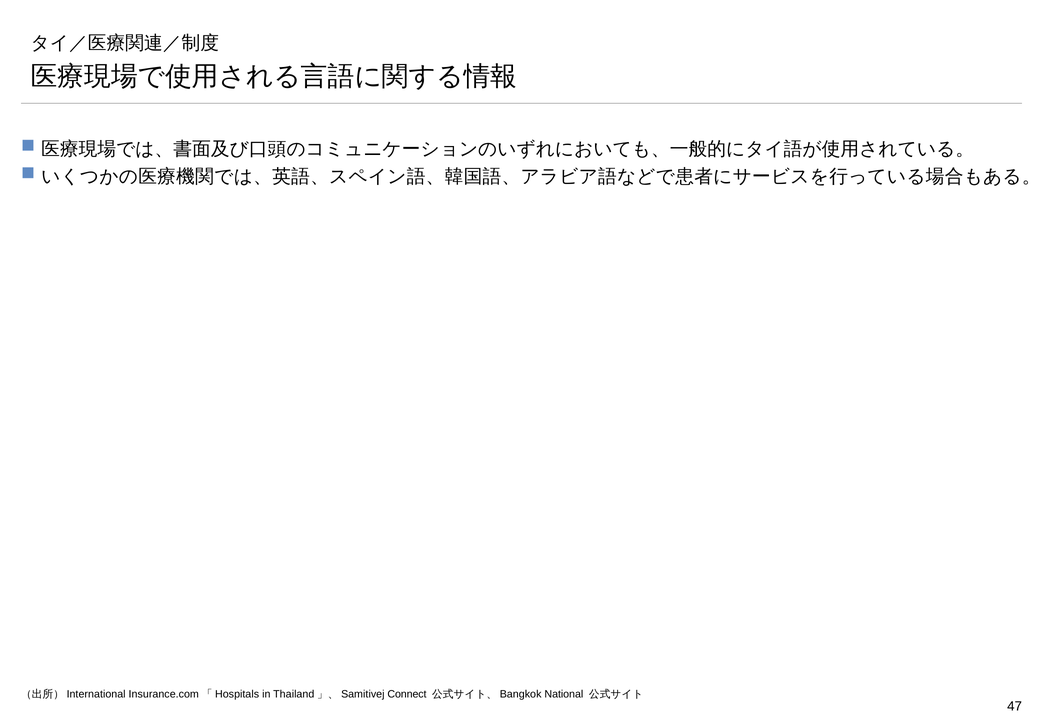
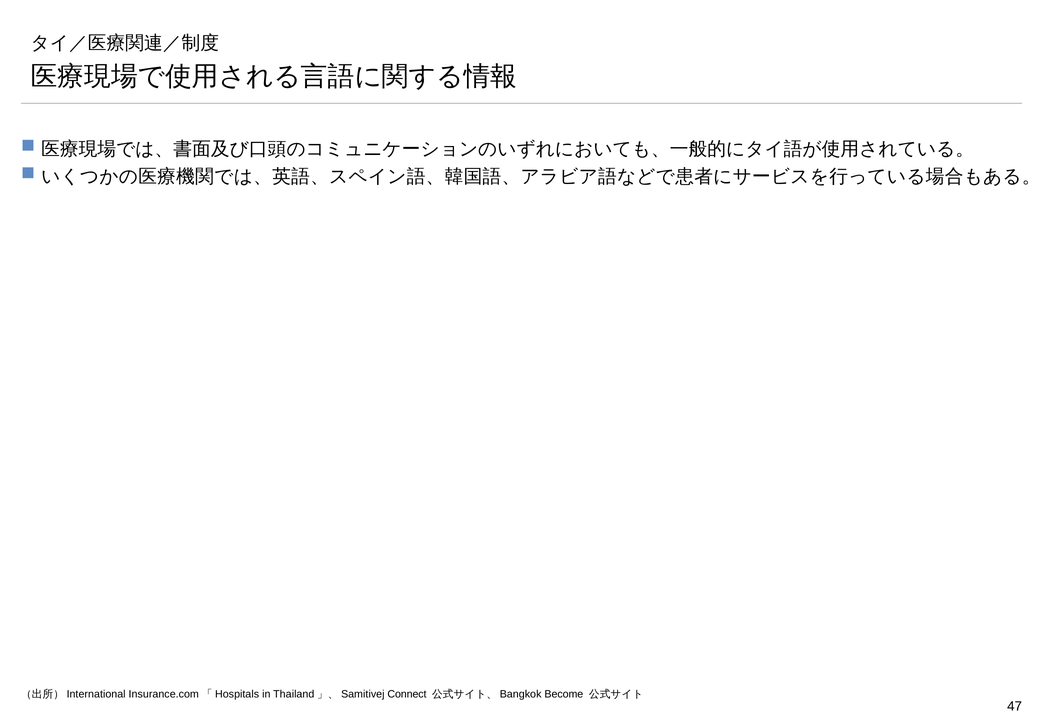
National: National -> Become
